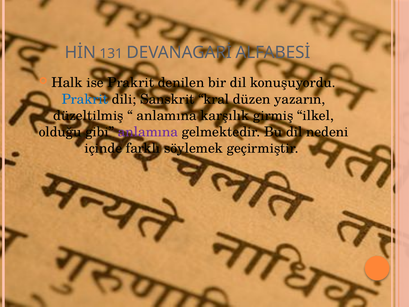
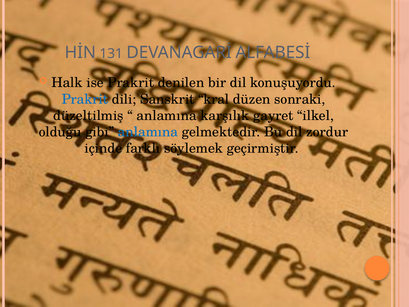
yazarın: yazarın -> sonraki
girmiş: girmiş -> gayret
anlamına at (148, 132) colour: purple -> blue
nedeni: nedeni -> zordur
